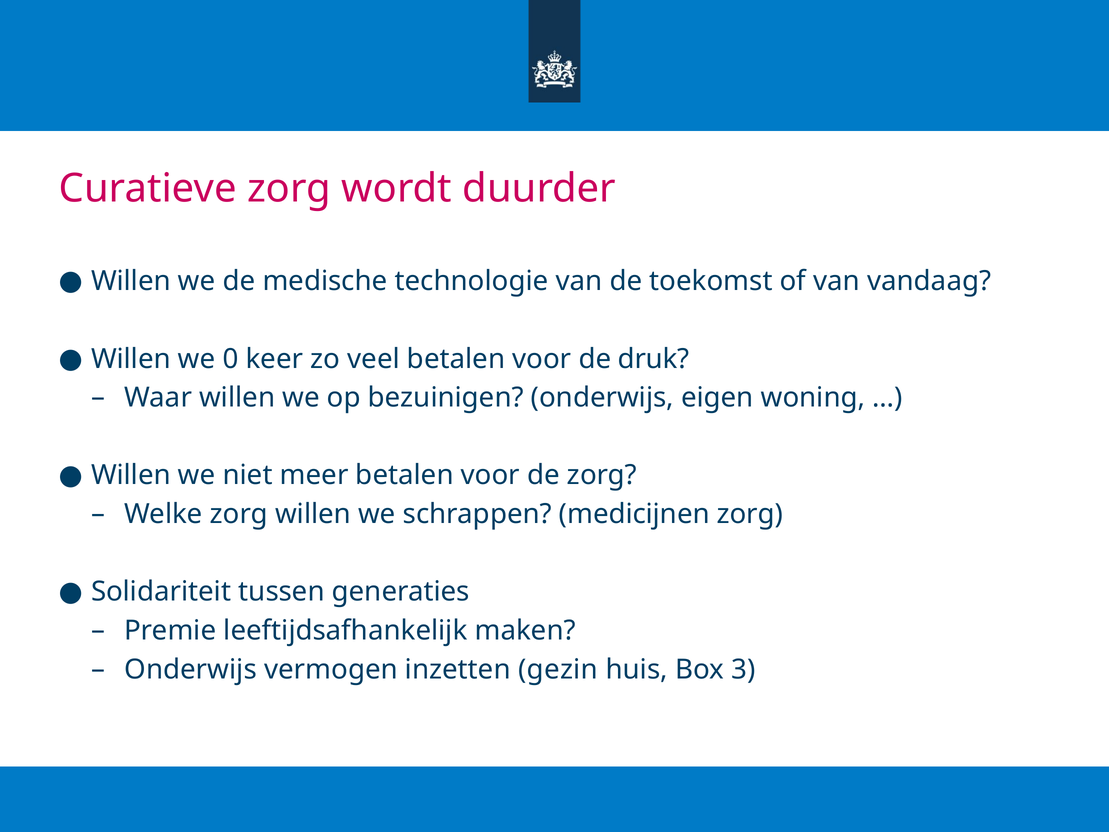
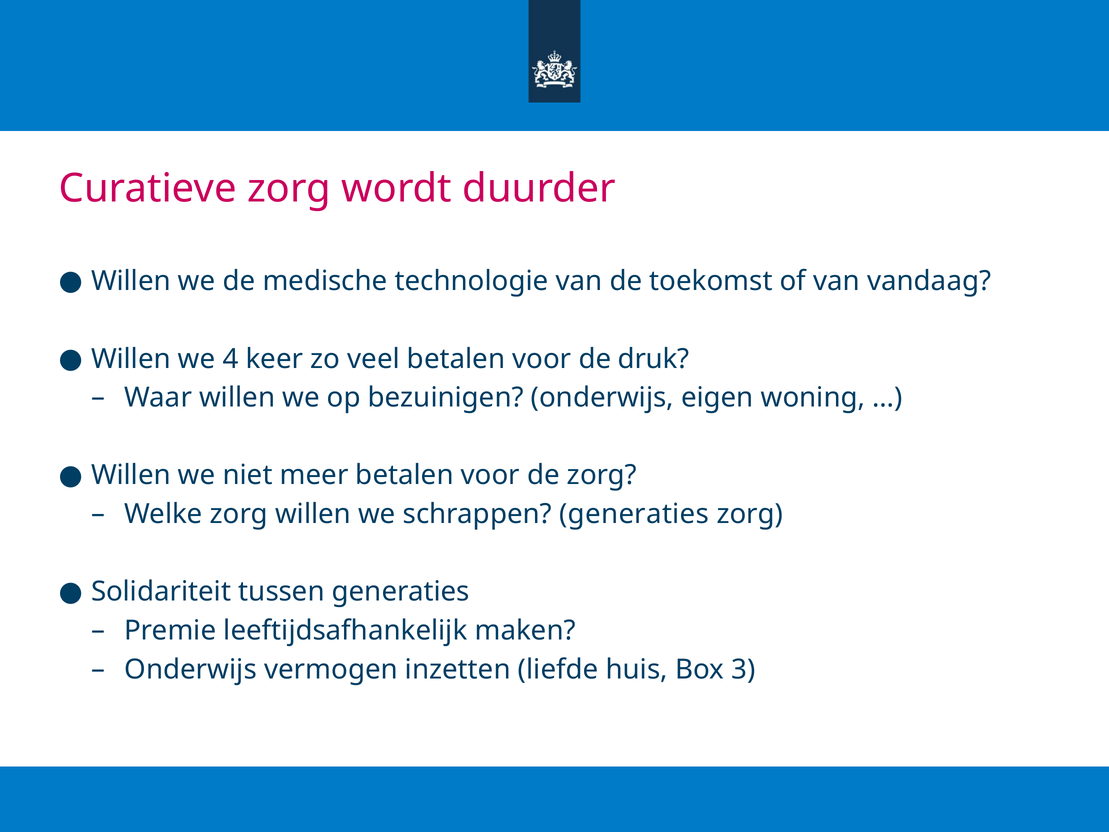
0: 0 -> 4
schrappen medicijnen: medicijnen -> generaties
gezin: gezin -> liefde
